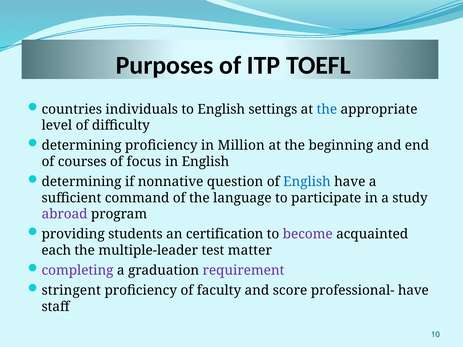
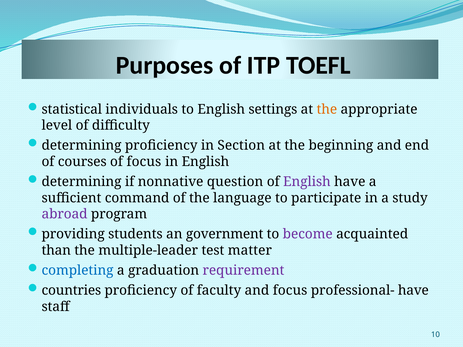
countries: countries -> statistical
the at (327, 109) colour: blue -> orange
Million: Million -> Section
English at (307, 182) colour: blue -> purple
certification: certification -> government
each: each -> than
completing colour: purple -> blue
stringent: stringent -> countries
and score: score -> focus
